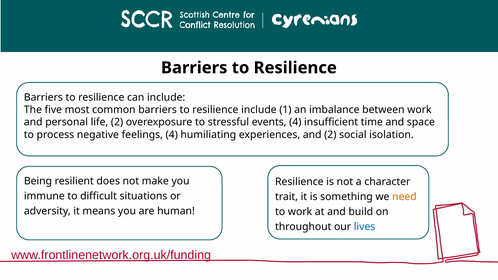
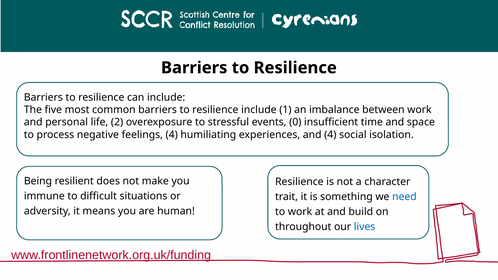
events 4: 4 -> 0
and 2: 2 -> 4
need colour: orange -> blue
